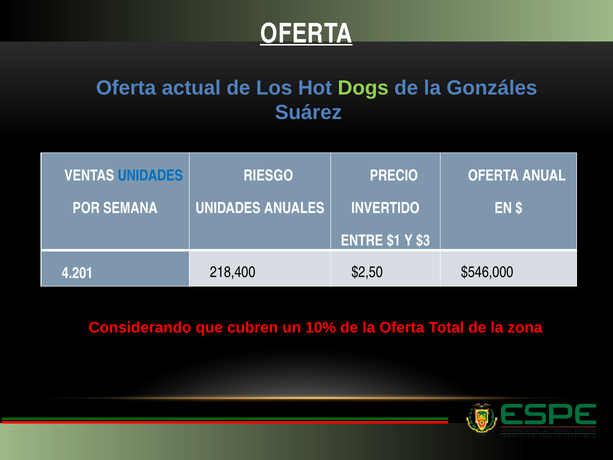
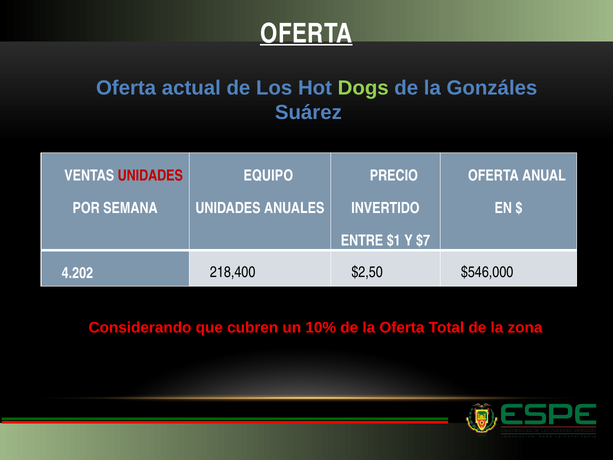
UNIDADES at (150, 175) colour: blue -> red
RIESGO: RIESGO -> EQUIPO
$3: $3 -> $7
4.201: 4.201 -> 4.202
